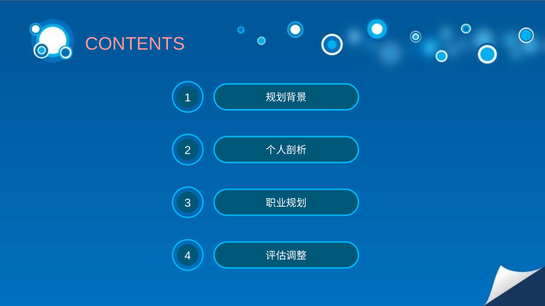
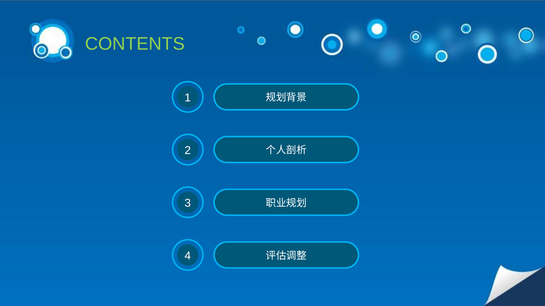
CONTENTS colour: pink -> light green
